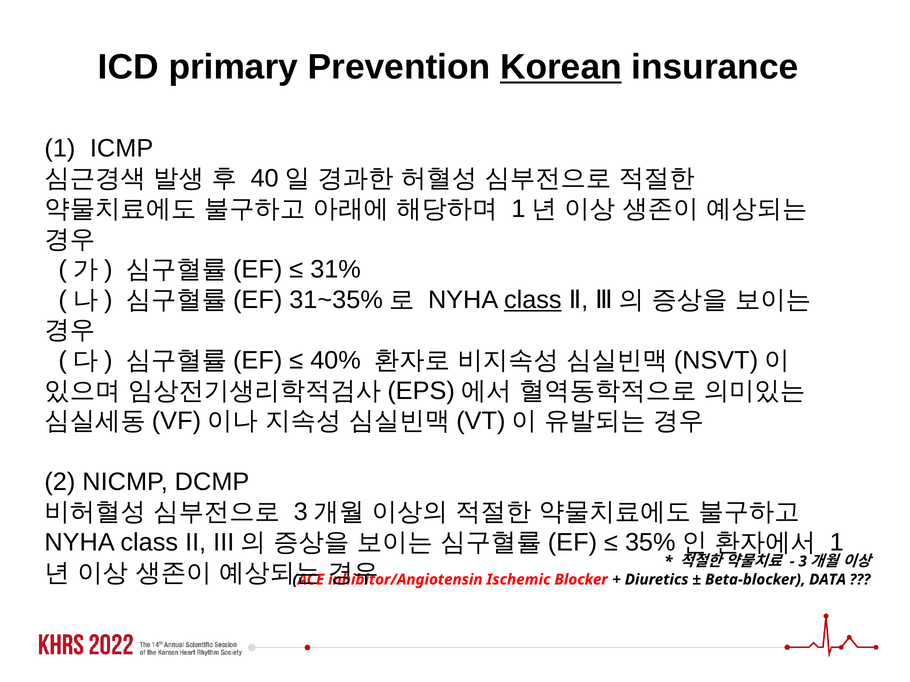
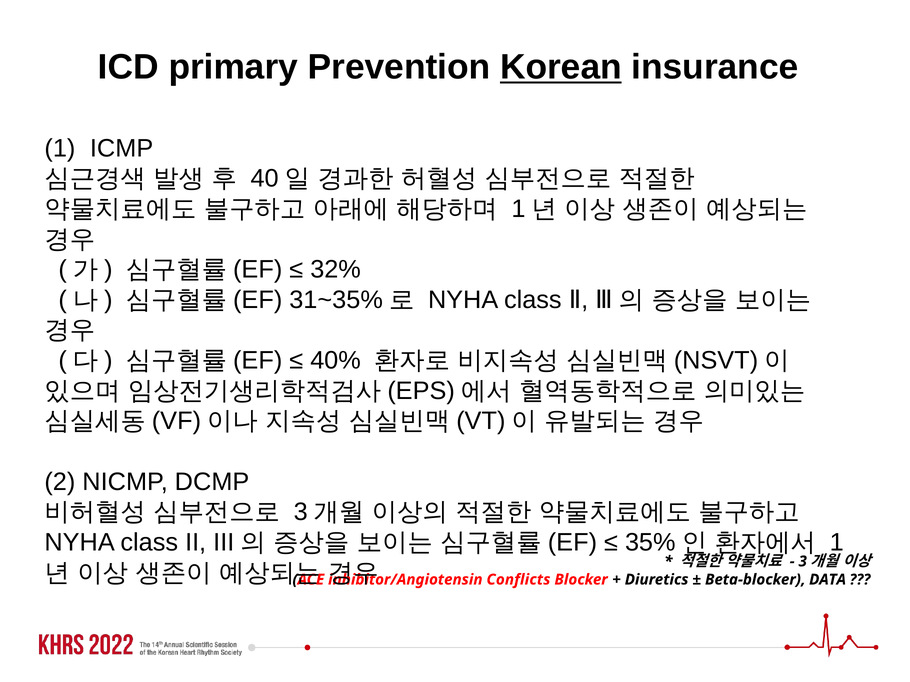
31%: 31% -> 32%
class at (533, 300) underline: present -> none
Ischemic: Ischemic -> Conflicts
